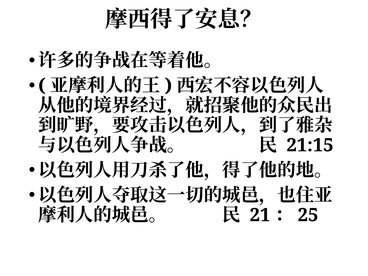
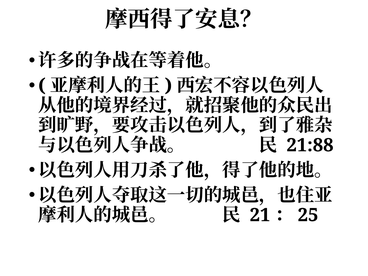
21:15: 21:15 -> 21:88
